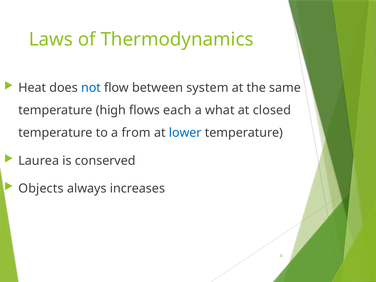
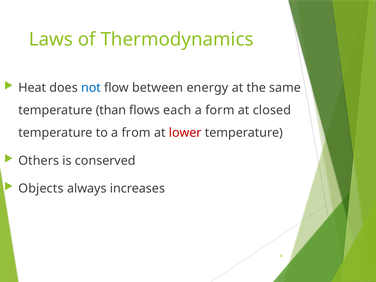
system: system -> energy
high: high -> than
what: what -> form
lower colour: blue -> red
Laurea: Laurea -> Others
